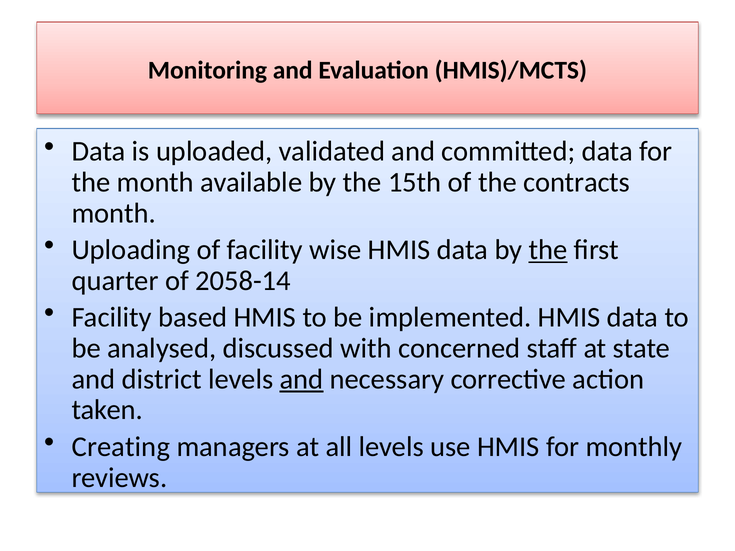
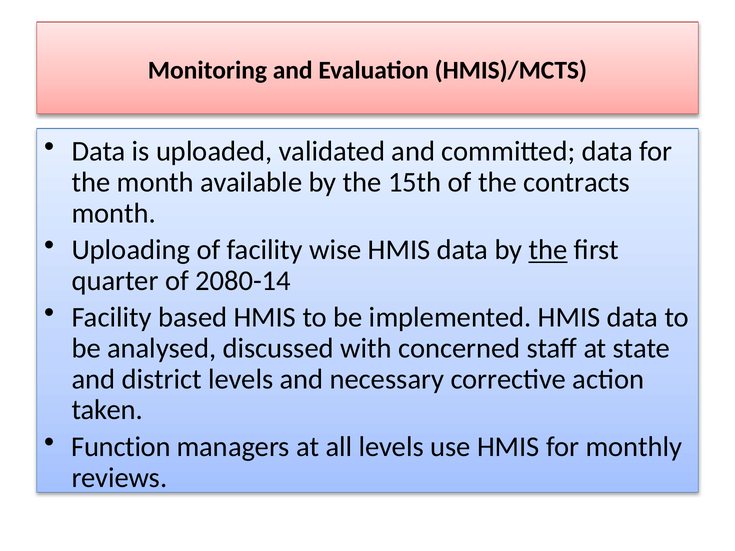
2058-14: 2058-14 -> 2080-14
and at (302, 379) underline: present -> none
Creating: Creating -> Function
